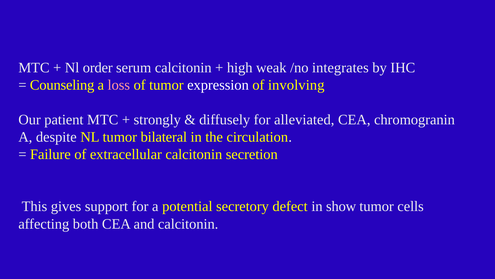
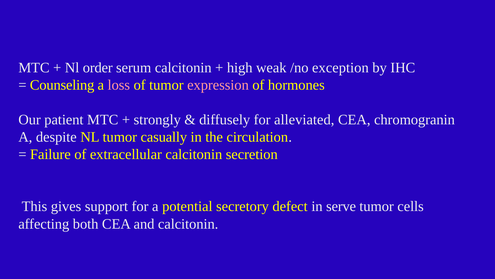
integrates: integrates -> exception
expression colour: white -> pink
involving: involving -> hormones
bilateral: bilateral -> casually
show: show -> serve
